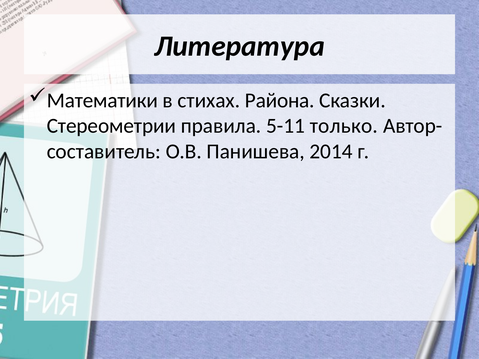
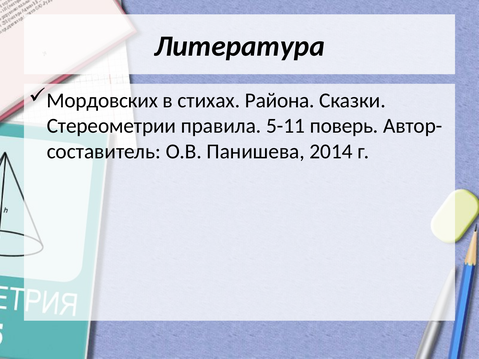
Математики: Математики -> Мордовских
только: только -> поверь
